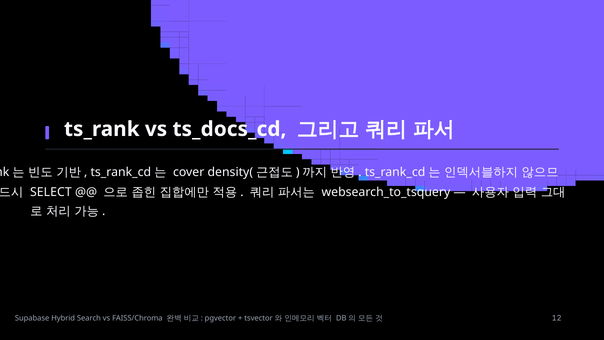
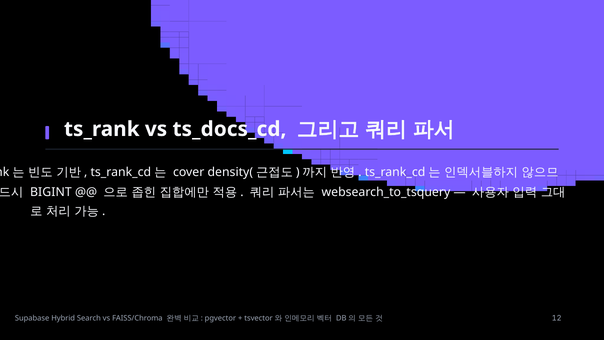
SELECT: SELECT -> BIGINT
